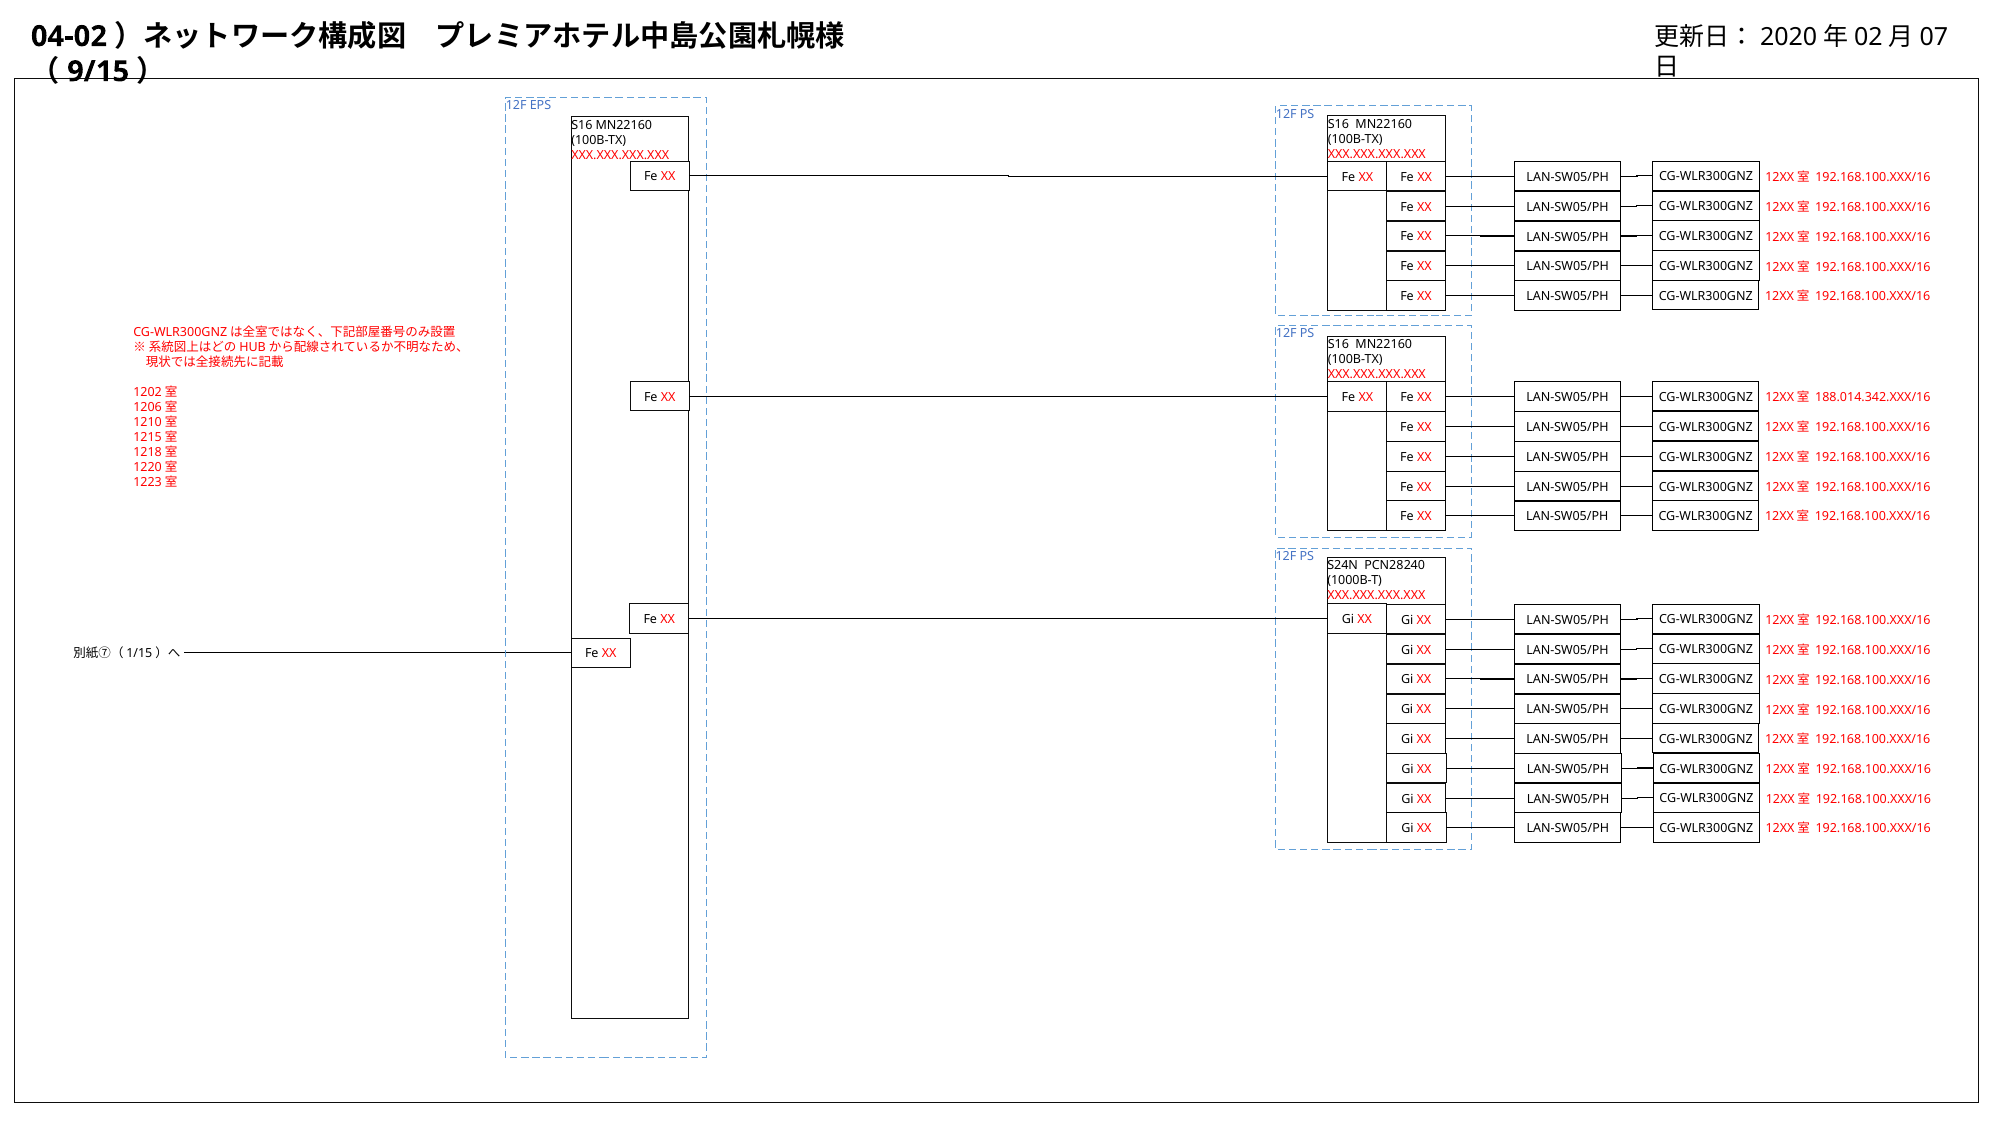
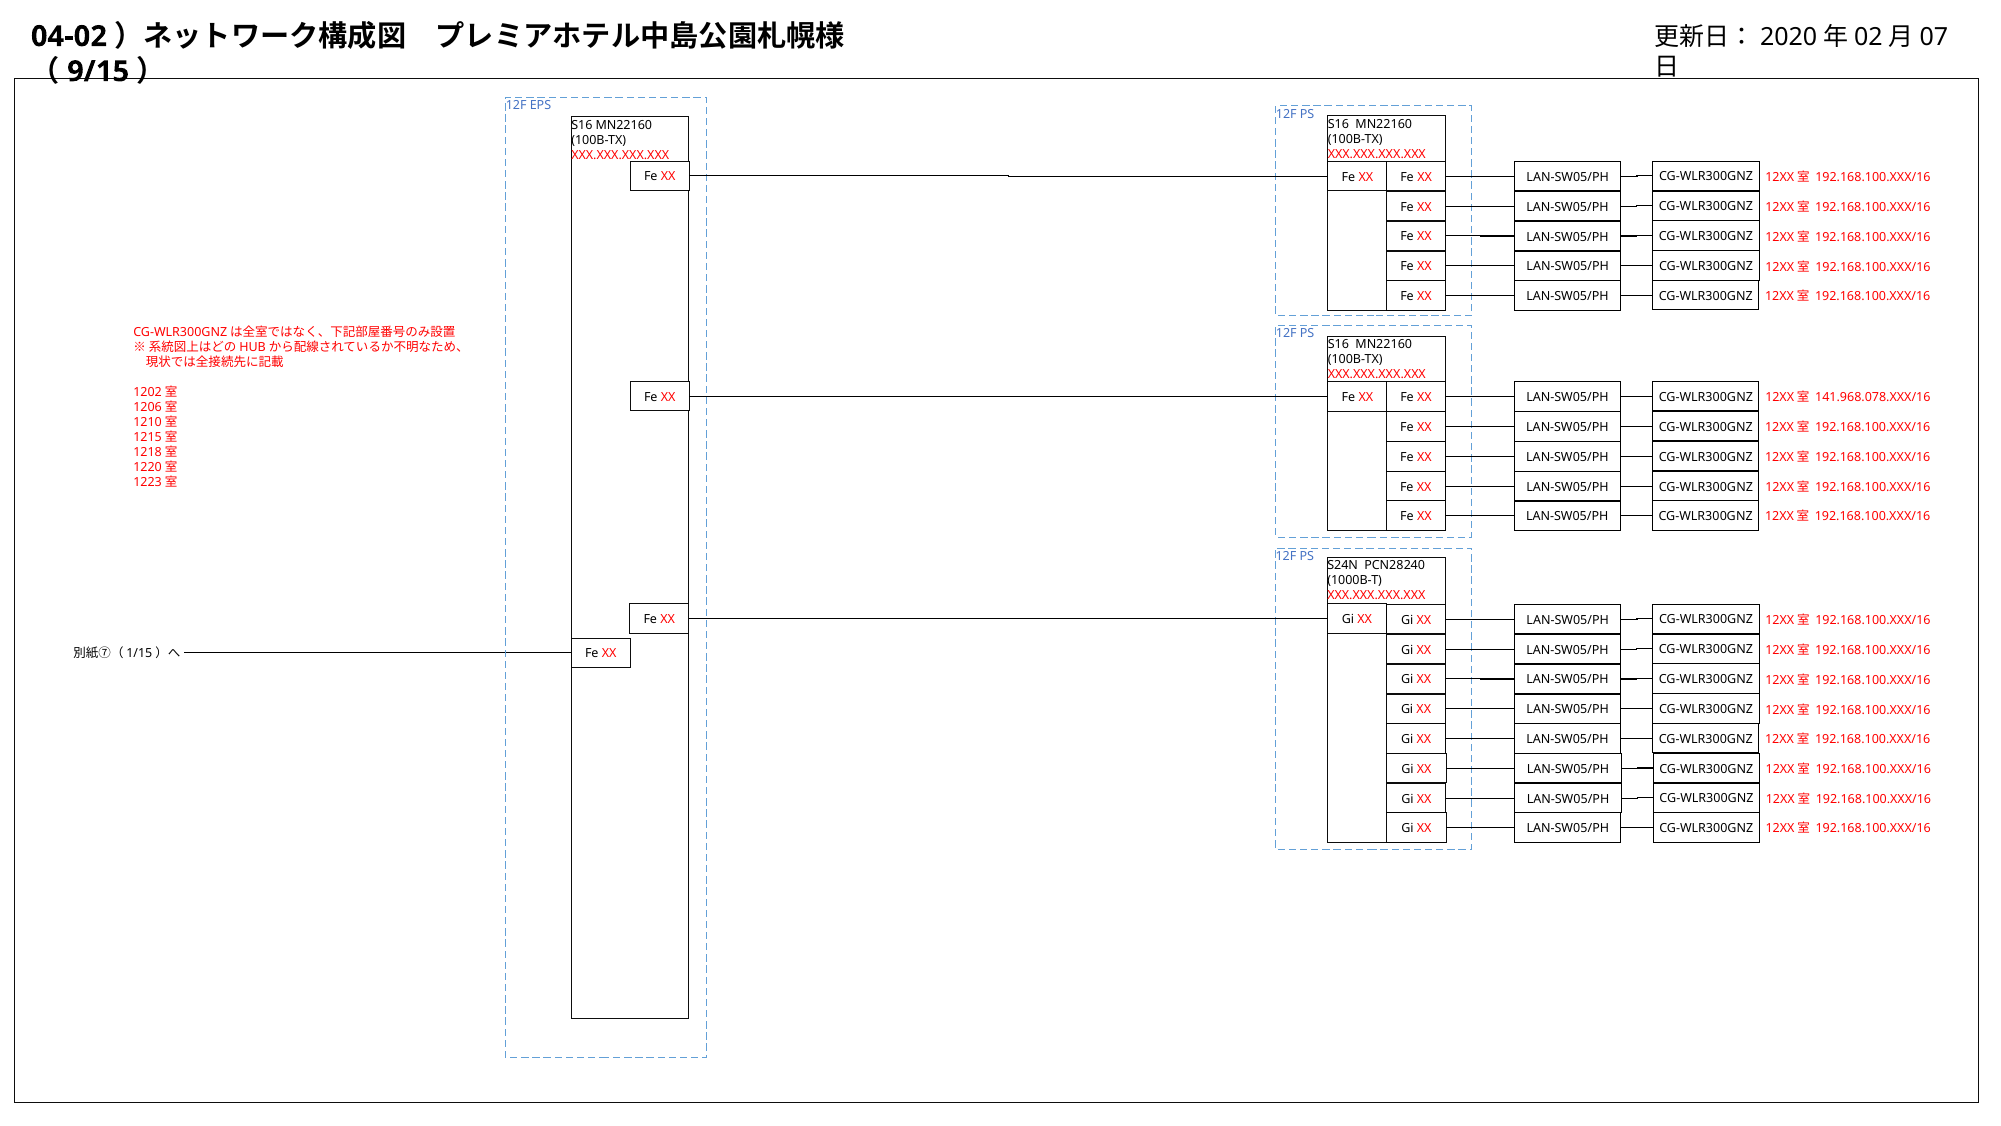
188.014.342.XXX/16: 188.014.342.XXX/16 -> 141.968.078.XXX/16
